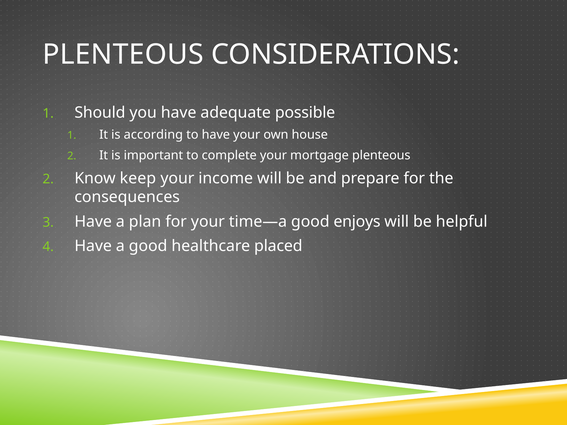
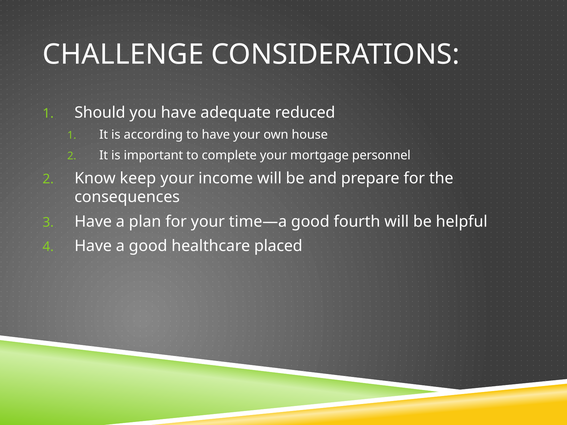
PLENTEOUS at (123, 54): PLENTEOUS -> CHALLENGE
possible: possible -> reduced
mortgage plenteous: plenteous -> personnel
enjoys: enjoys -> fourth
